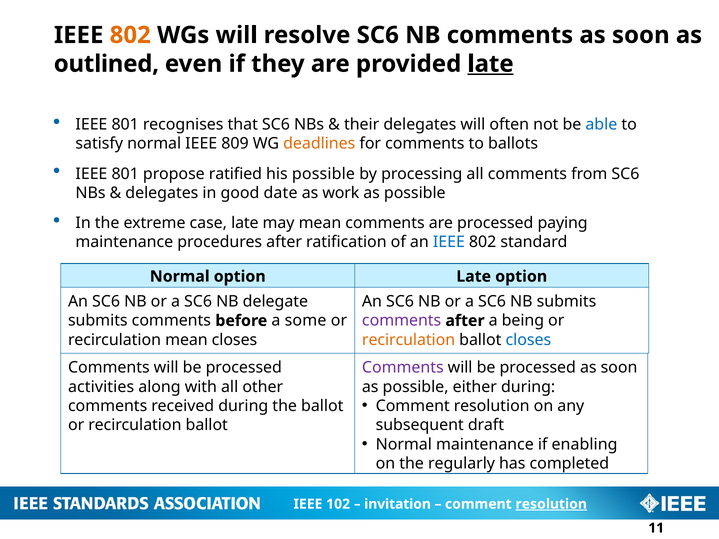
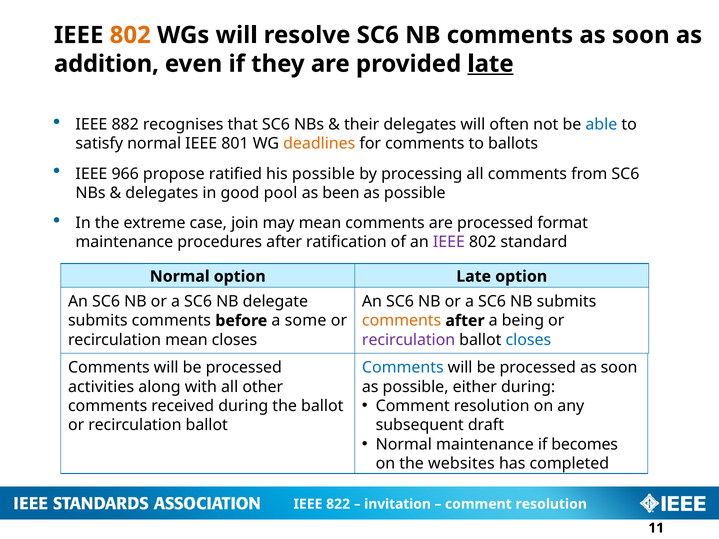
outlined: outlined -> addition
801 at (125, 125): 801 -> 882
809: 809 -> 801
801 at (125, 174): 801 -> 966
date: date -> pool
work: work -> been
case late: late -> join
paying: paying -> format
IEEE at (449, 242) colour: blue -> purple
comments at (402, 321) colour: purple -> orange
recirculation at (409, 340) colour: orange -> purple
Comments at (403, 368) colour: purple -> blue
enabling: enabling -> becomes
regularly: regularly -> websites
102: 102 -> 822
resolution at (551, 504) underline: present -> none
